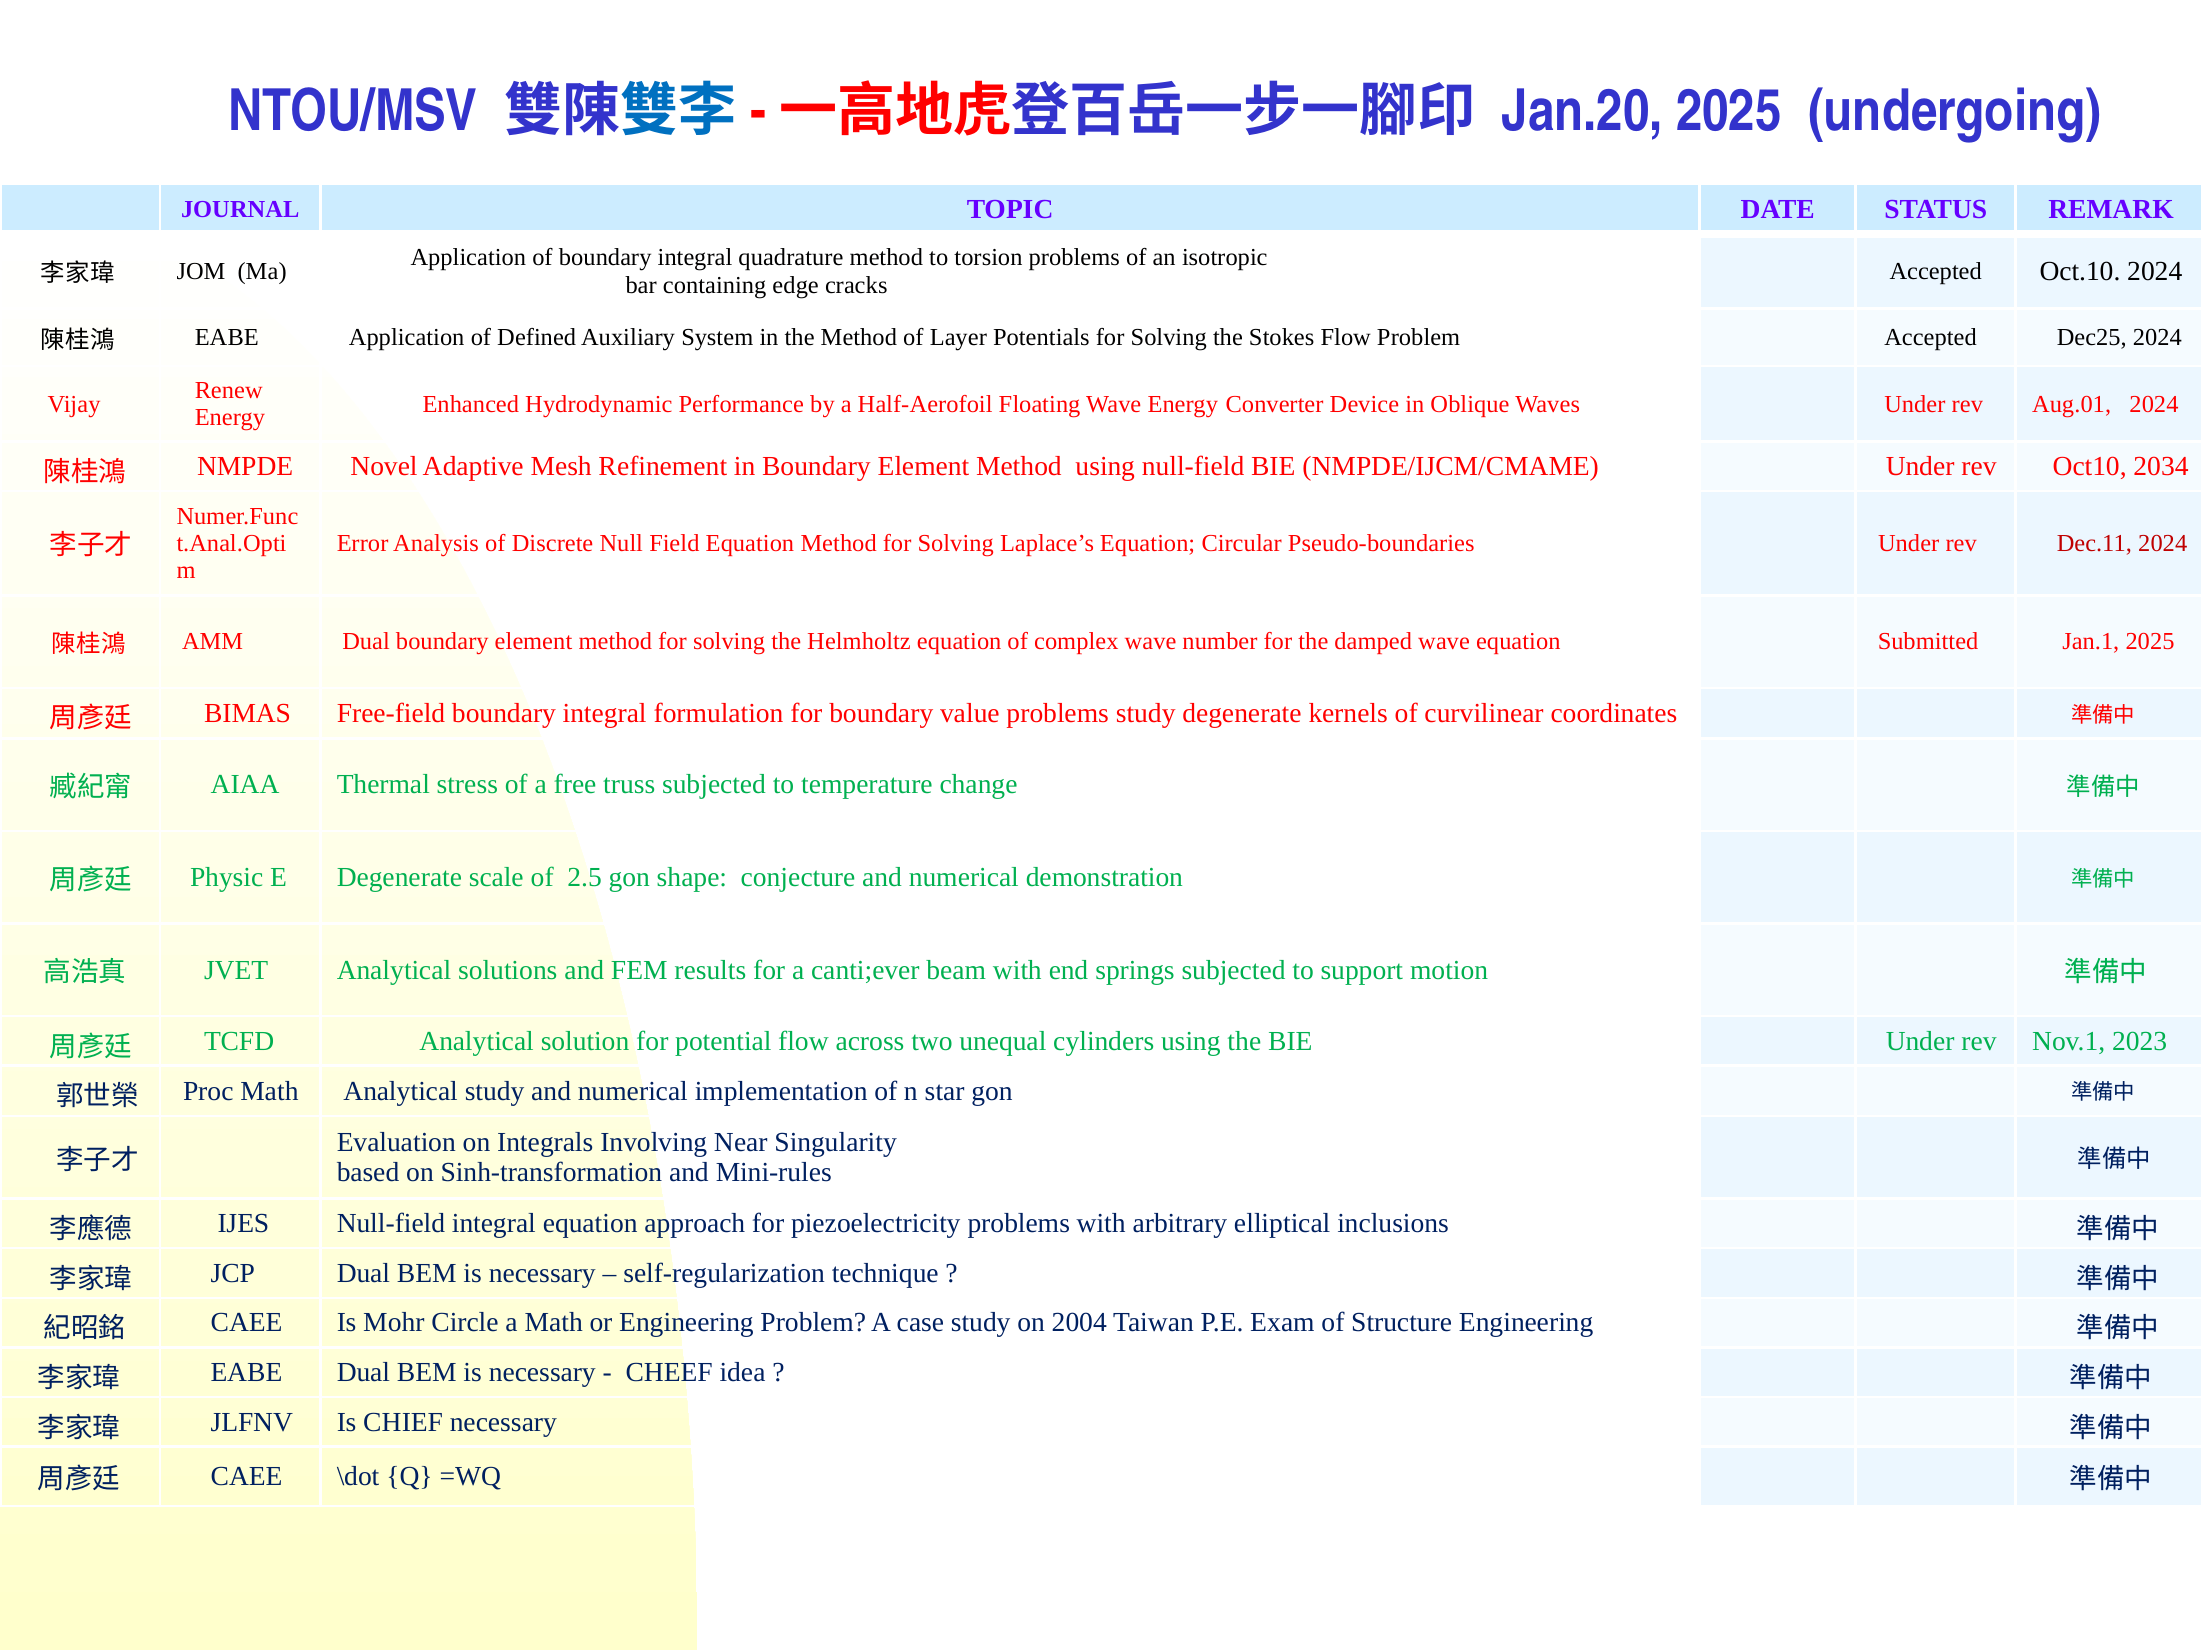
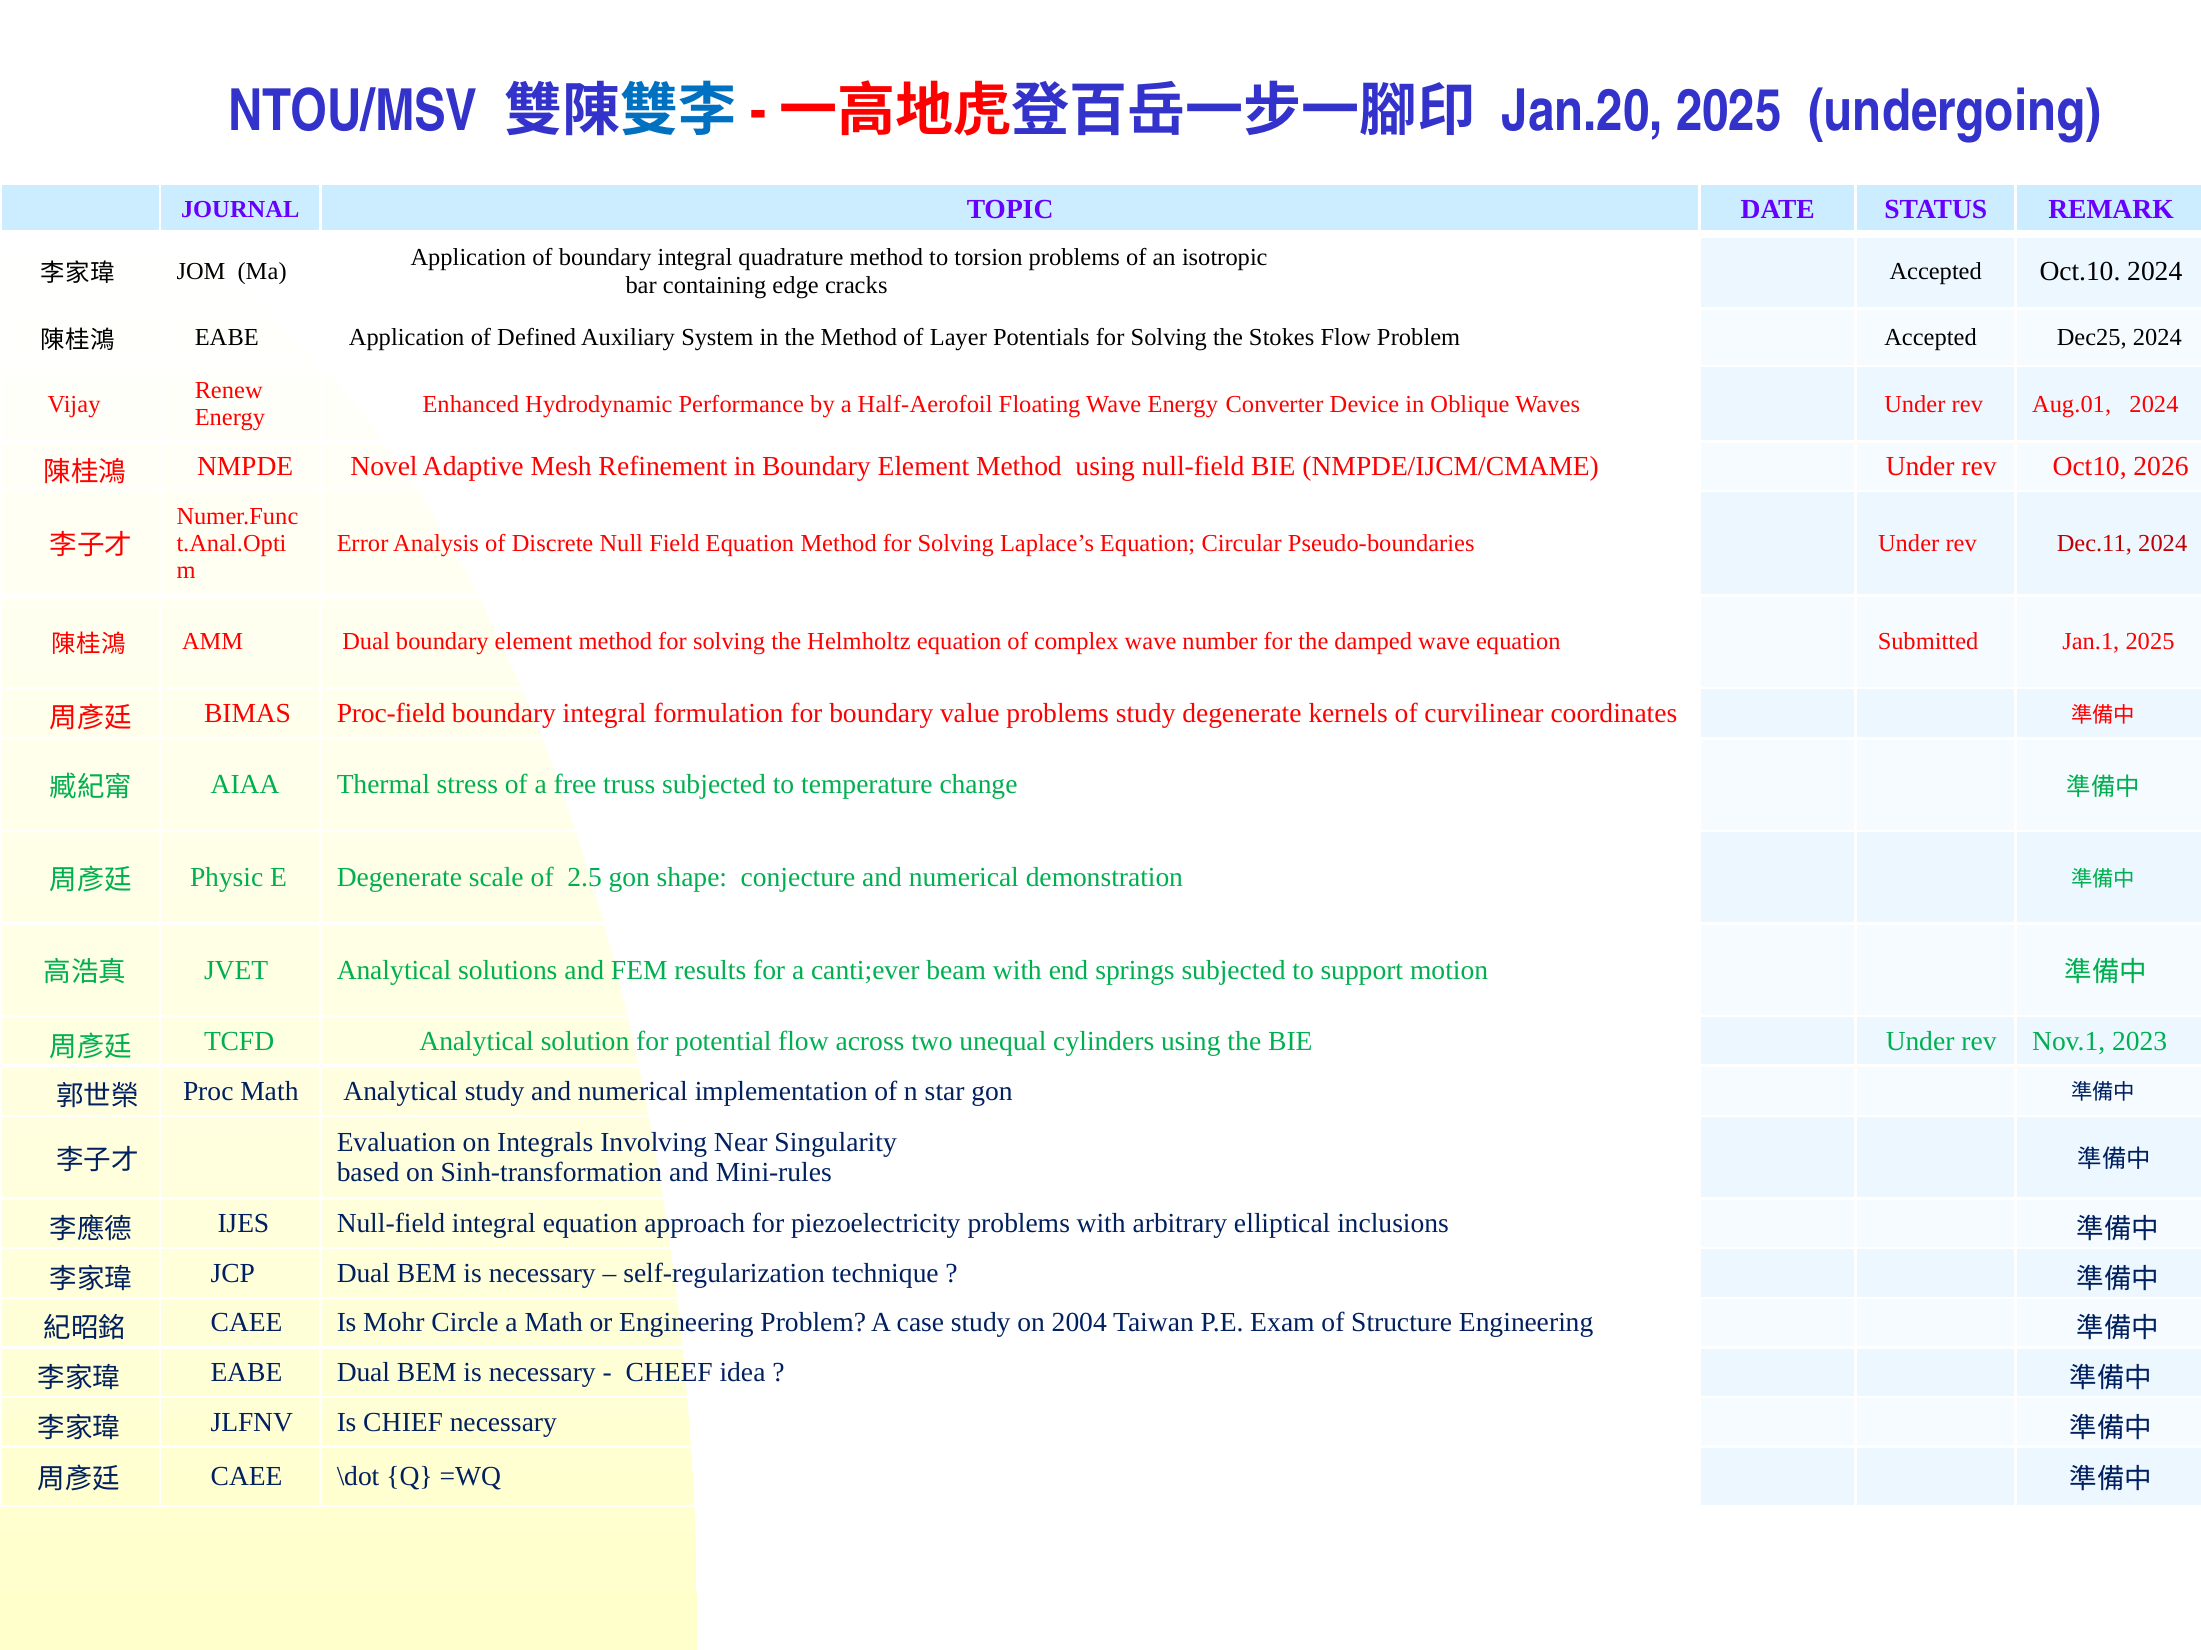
2034: 2034 -> 2026
Free-field: Free-field -> Proc-field
